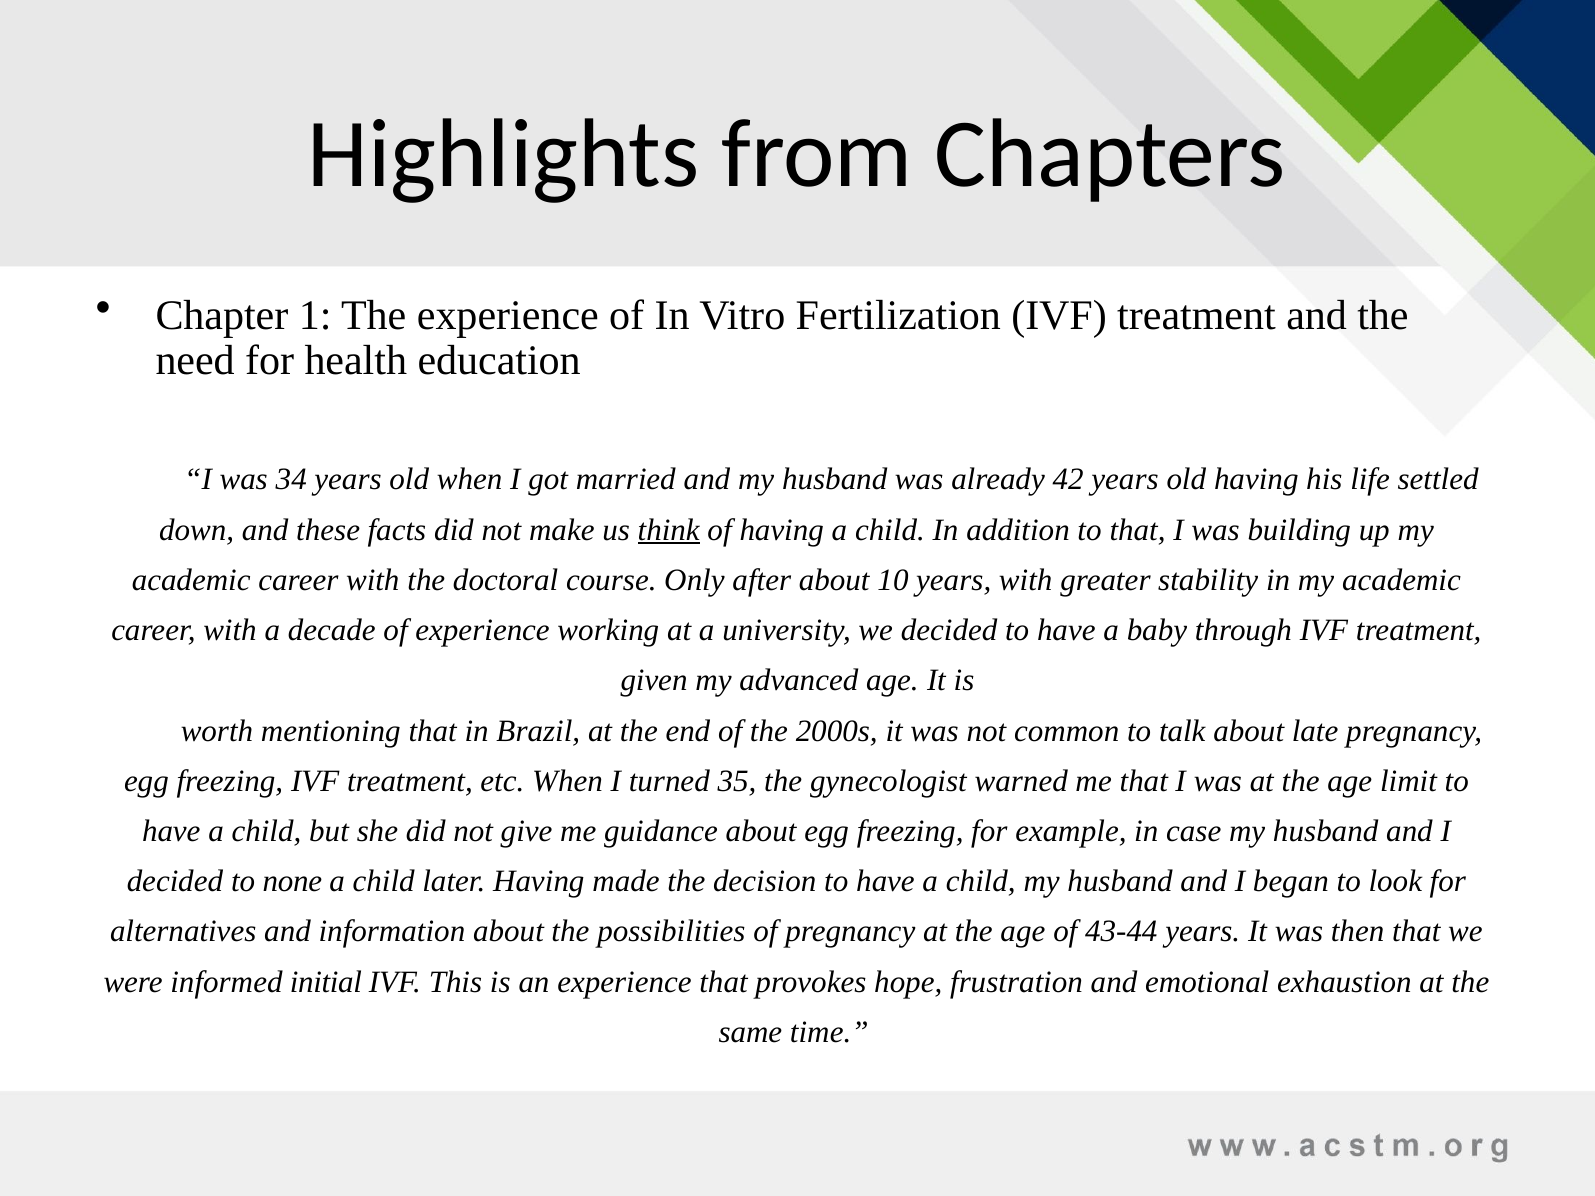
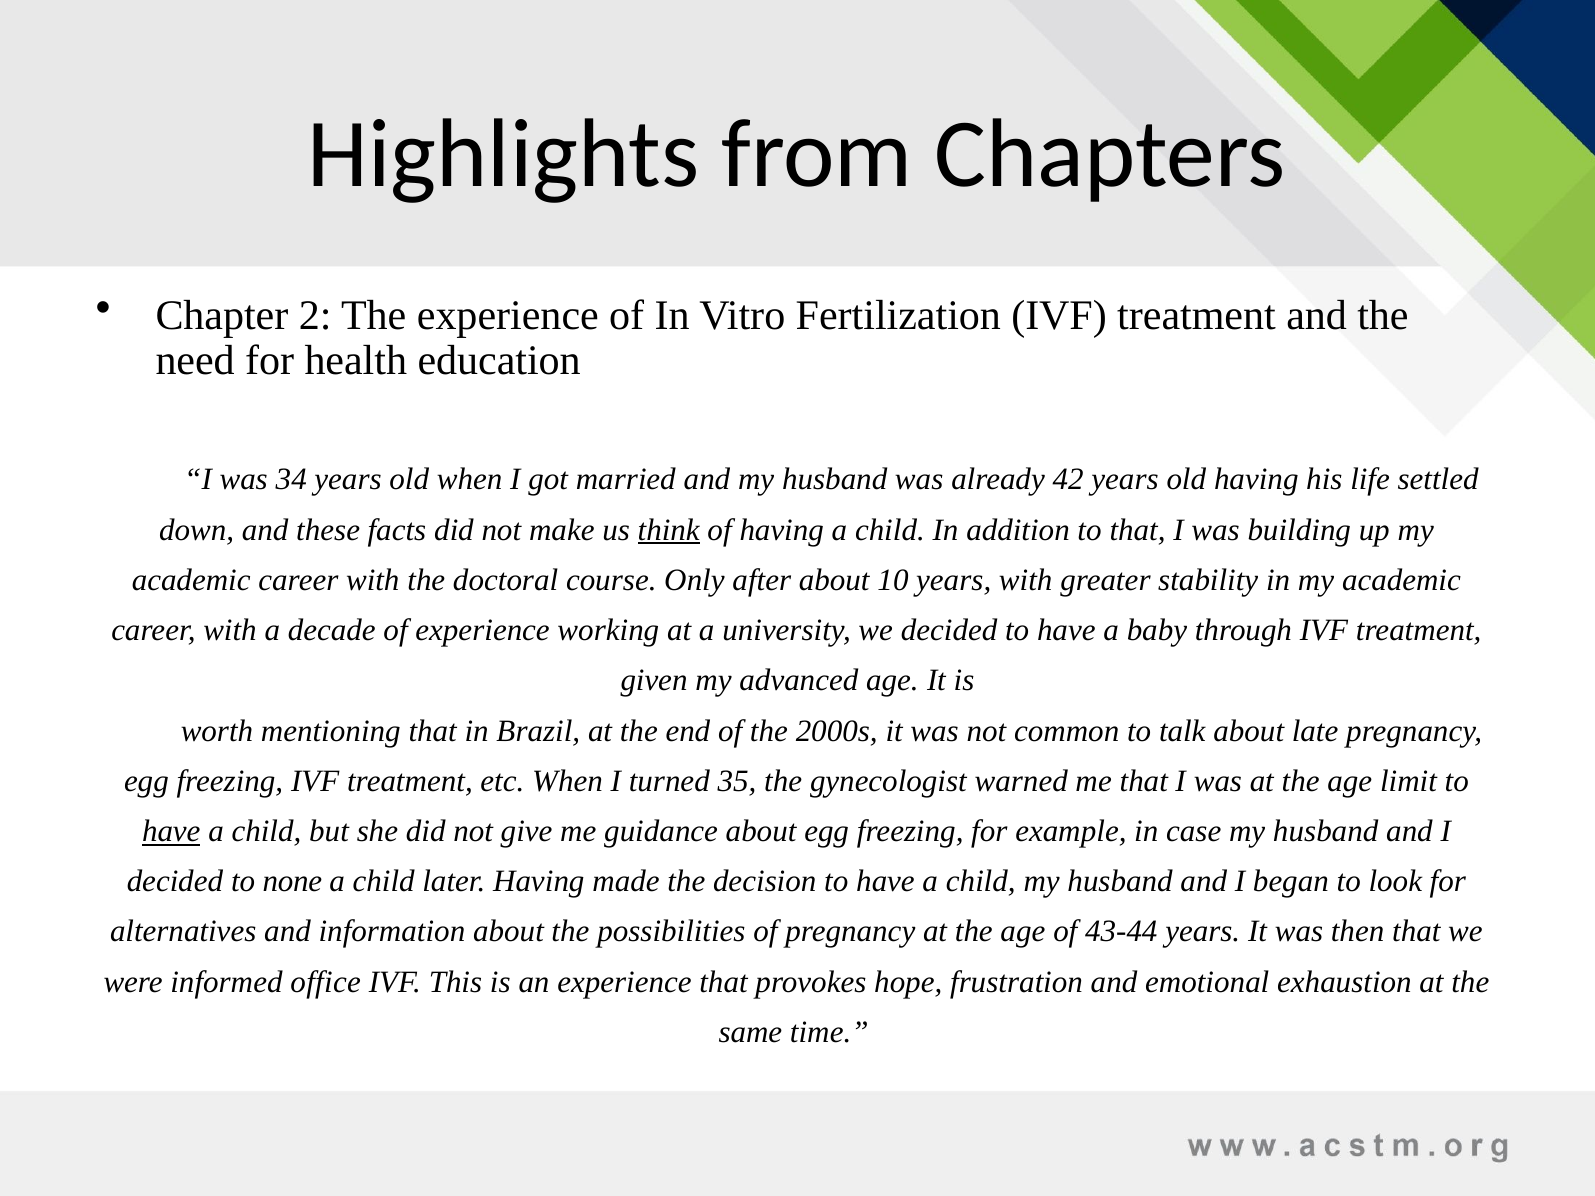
1: 1 -> 2
have at (171, 831) underline: none -> present
initial: initial -> office
